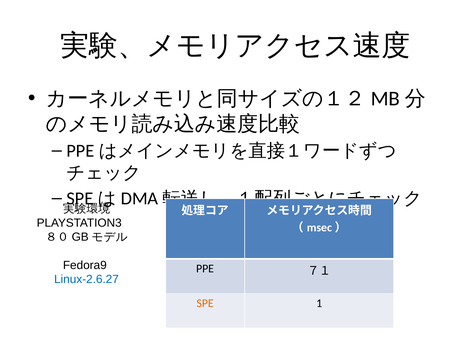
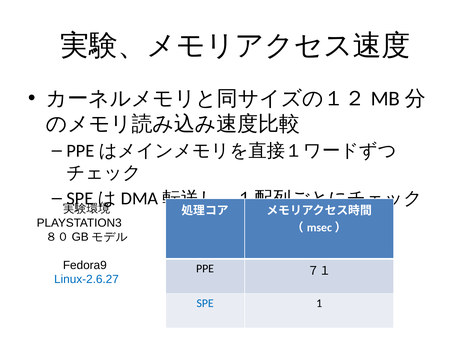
SPE at (205, 303) colour: orange -> blue
